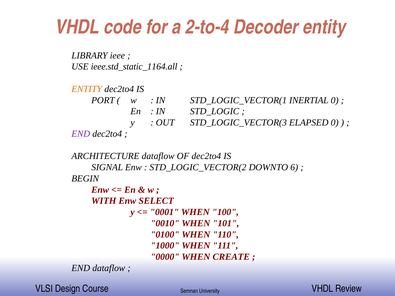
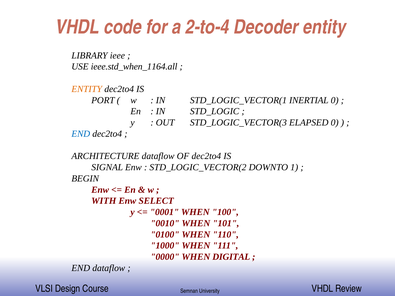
ieee.std_static_1164.all: ieee.std_static_1164.all -> ieee.std_when_1164.all
END at (81, 134) colour: purple -> blue
6: 6 -> 1
CREATE: CREATE -> DIGITAL
